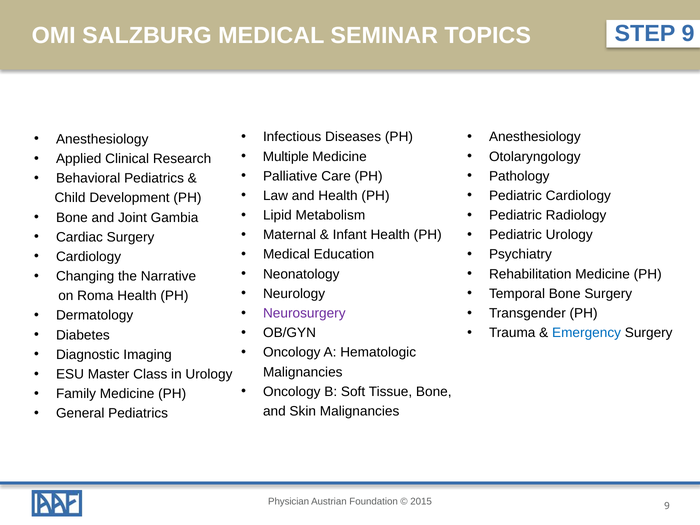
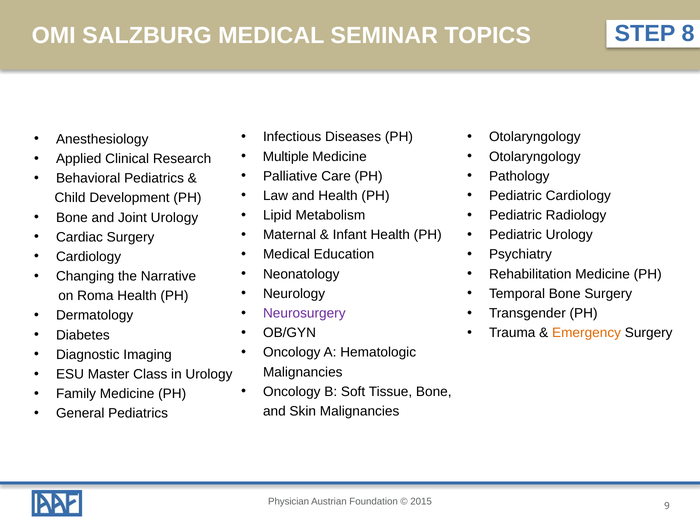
STEP 9: 9 -> 8
Anesthesiology at (535, 137): Anesthesiology -> Otolaryngology
Joint Gambia: Gambia -> Urology
Emergency colour: blue -> orange
